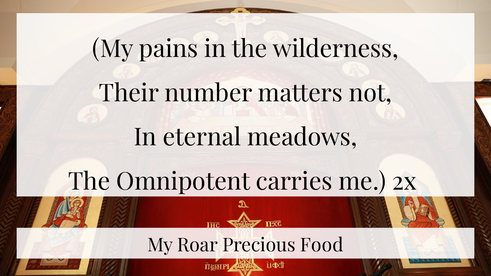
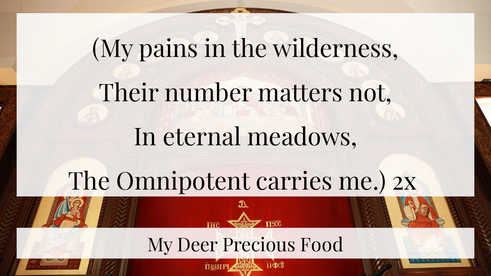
Roar: Roar -> Deer
